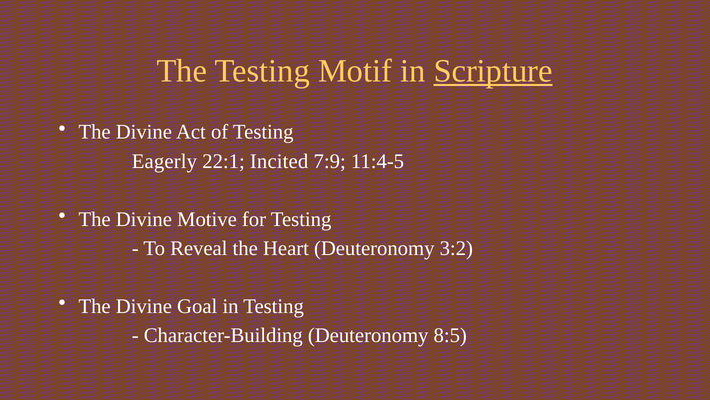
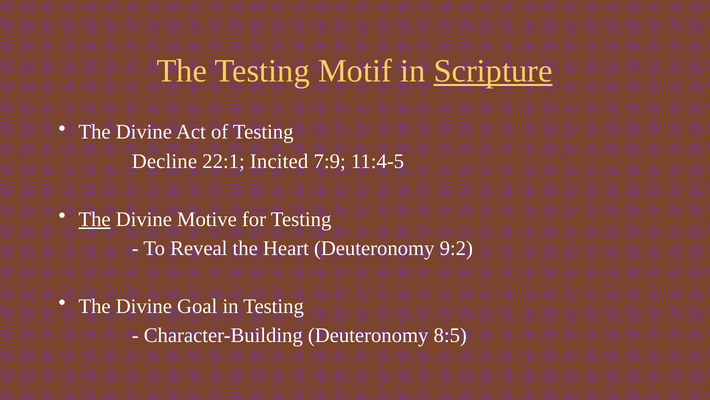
Eagerly: Eagerly -> Decline
The at (95, 219) underline: none -> present
3:2: 3:2 -> 9:2
